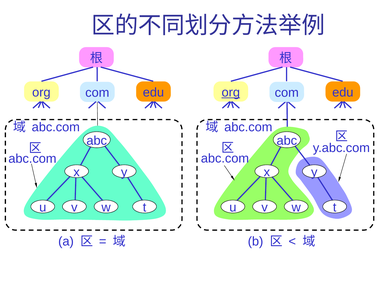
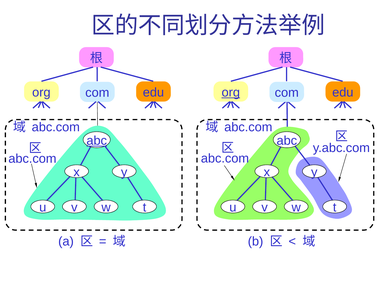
abc at (97, 140) underline: none -> present
